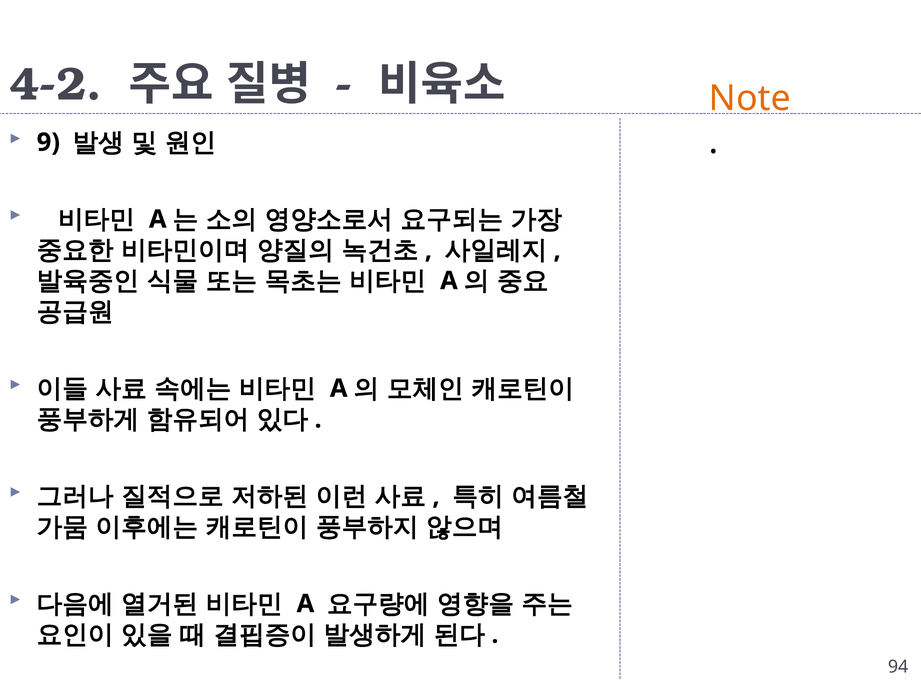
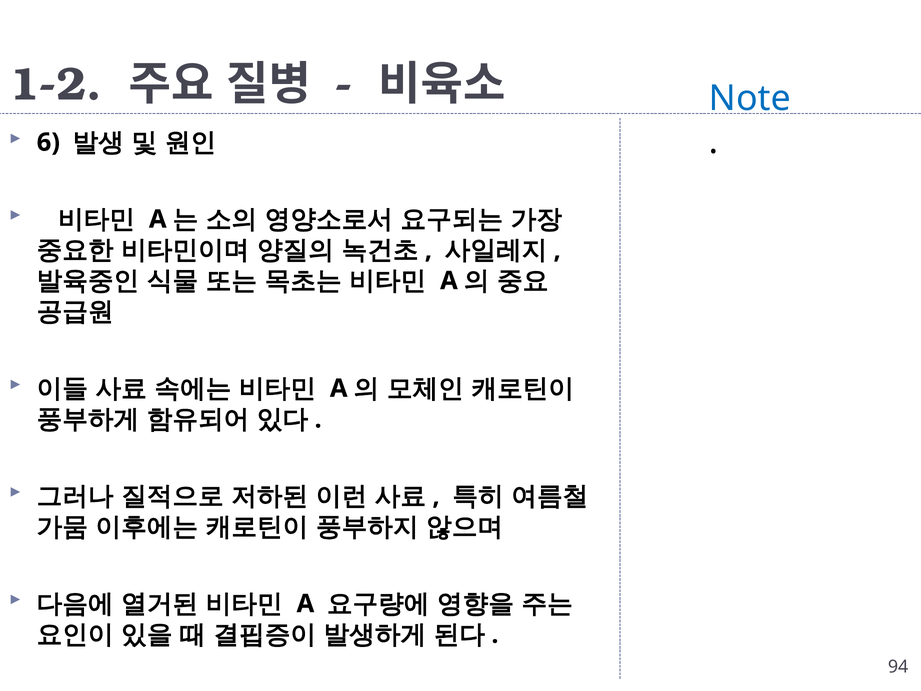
4-2: 4-2 -> 1-2
Note colour: orange -> blue
9: 9 -> 6
